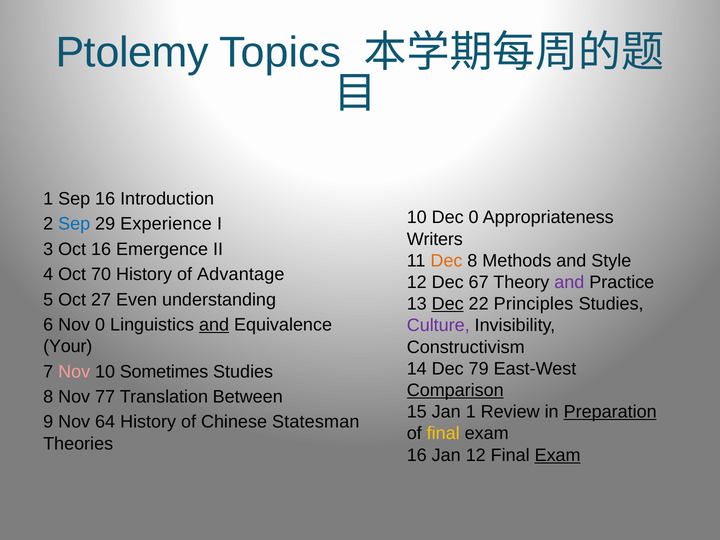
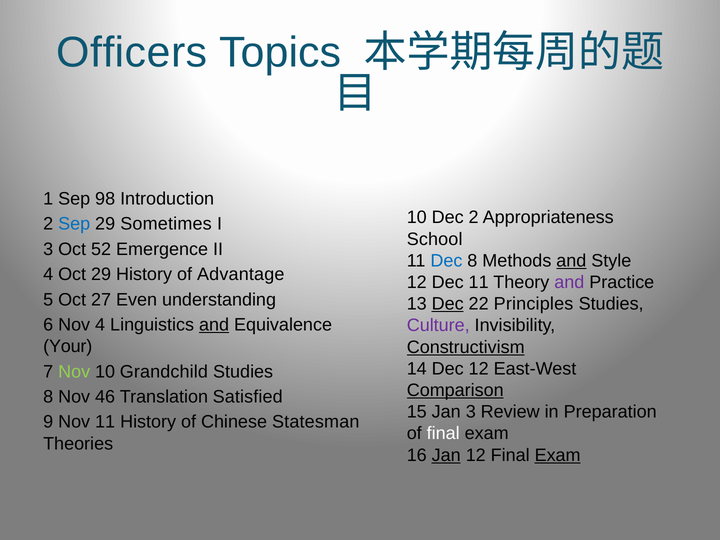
Ptolemy: Ptolemy -> Officers
Sep 16: 16 -> 98
Dec 0: 0 -> 2
Experience: Experience -> Sometimes
Writers: Writers -> School
Oct 16: 16 -> 52
Dec at (446, 261) colour: orange -> blue
and at (571, 261) underline: none -> present
Oct 70: 70 -> 29
Dec 67: 67 -> 11
Nov 0: 0 -> 4
Constructivism underline: none -> present
Dec 79: 79 -> 12
Nov at (74, 372) colour: pink -> light green
Sometimes: Sometimes -> Grandchild
77: 77 -> 46
Between: Between -> Satisfied
Jan 1: 1 -> 3
Preparation underline: present -> none
Nov 64: 64 -> 11
final at (443, 434) colour: yellow -> white
Jan at (446, 455) underline: none -> present
